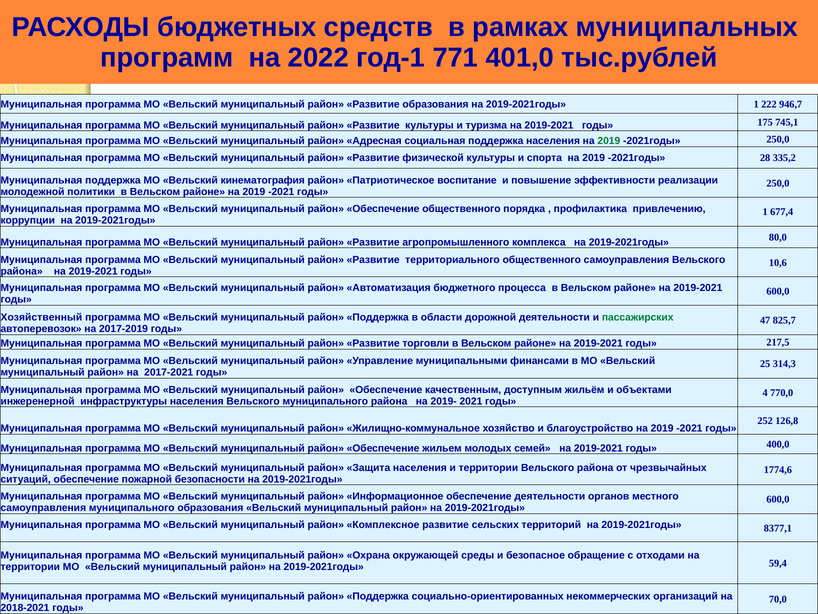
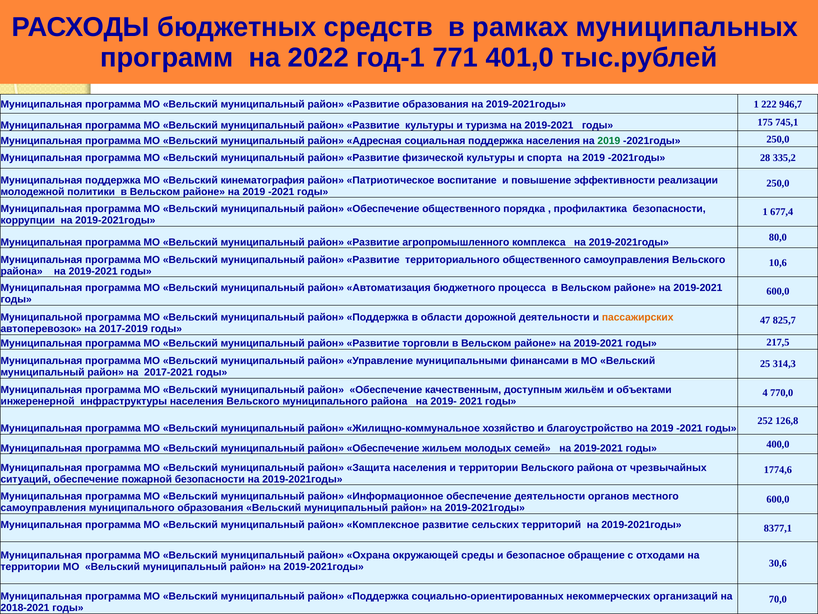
профилактика привлечению: привлечению -> безопасности
Хозяйственный: Хозяйственный -> Муниципальной
пассажирских colour: green -> orange
59,4: 59,4 -> 30,6
